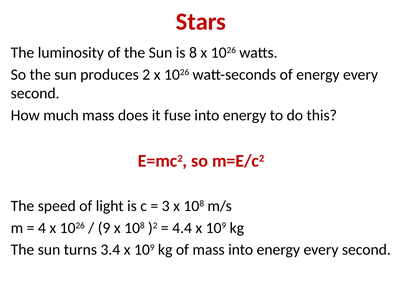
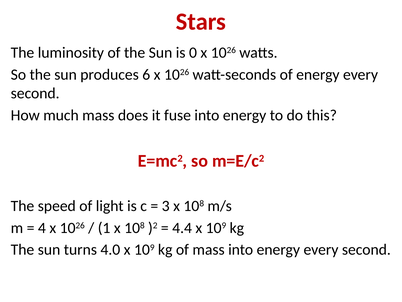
8: 8 -> 0
2: 2 -> 6
9: 9 -> 1
3.4: 3.4 -> 4.0
